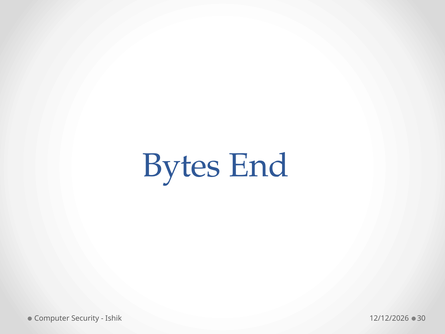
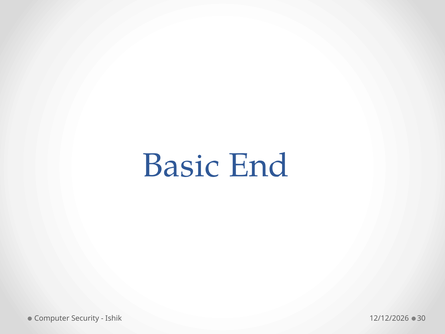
Bytes: Bytes -> Basic
